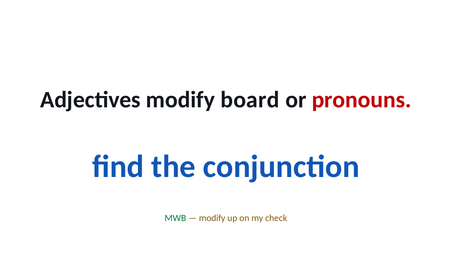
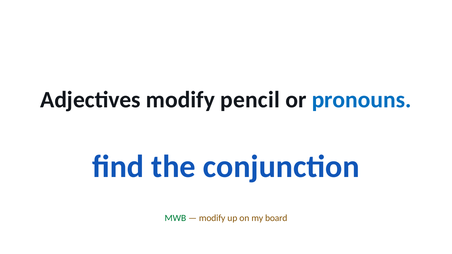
board: board -> pencil
pronouns colour: red -> blue
check: check -> board
